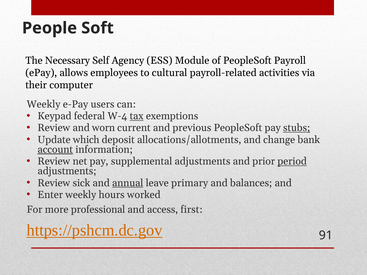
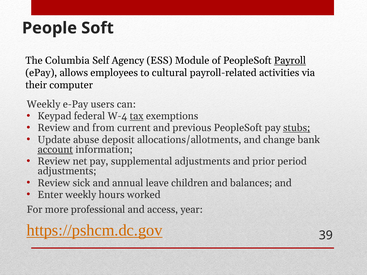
Necessary: Necessary -> Columbia
Payroll underline: none -> present
worn: worn -> from
which: which -> abuse
period underline: present -> none
annual underline: present -> none
primary: primary -> children
first: first -> year
91: 91 -> 39
